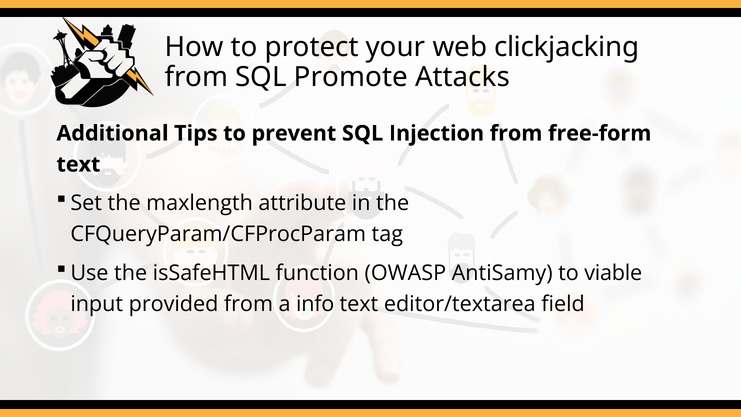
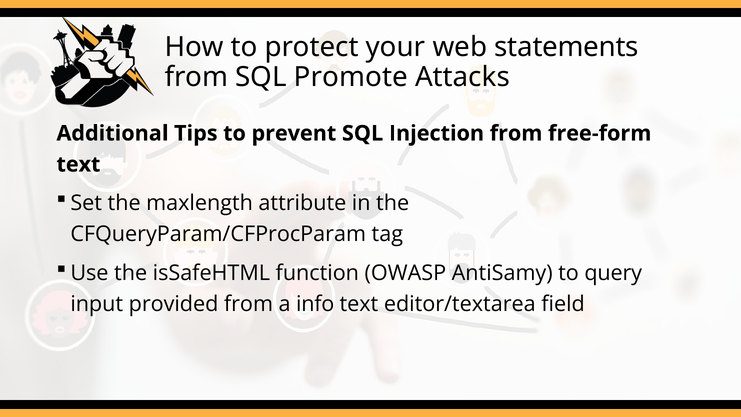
clickjacking: clickjacking -> statements
viable: viable -> query
